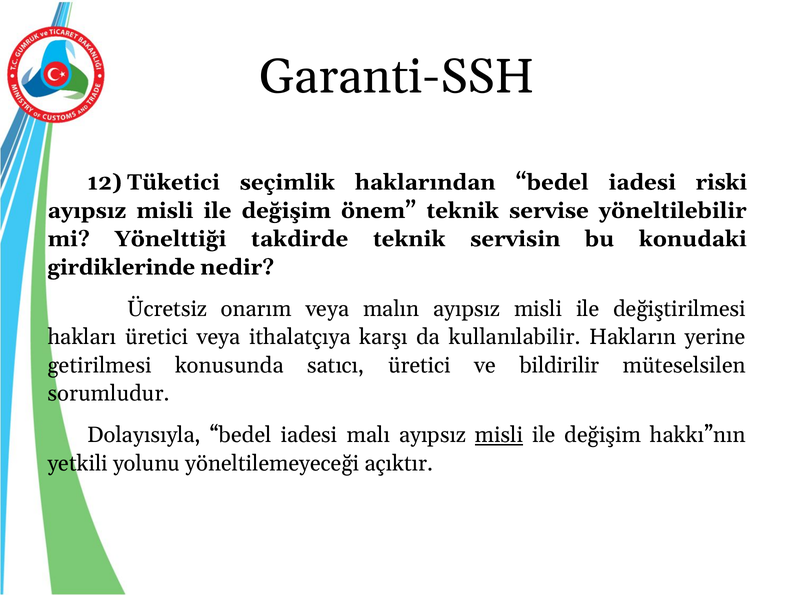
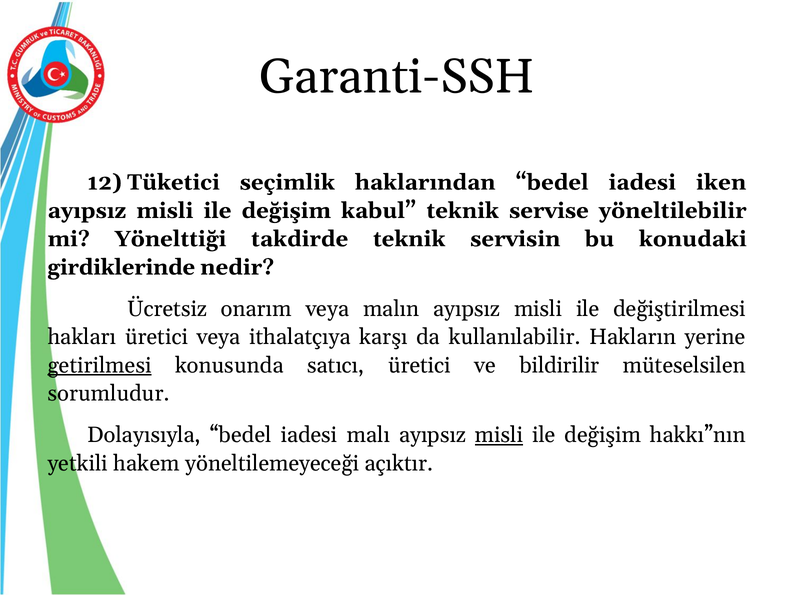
riski: riski -> iken
önem: önem -> kabul
getirilmesi underline: none -> present
yolunu: yolunu -> hakem
